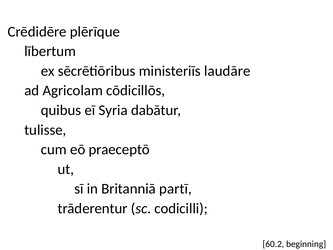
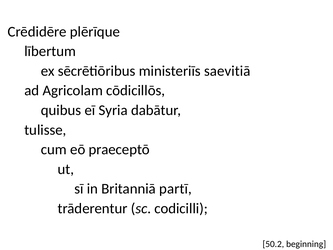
laudāre: laudāre -> saevitiā
60.2: 60.2 -> 50.2
